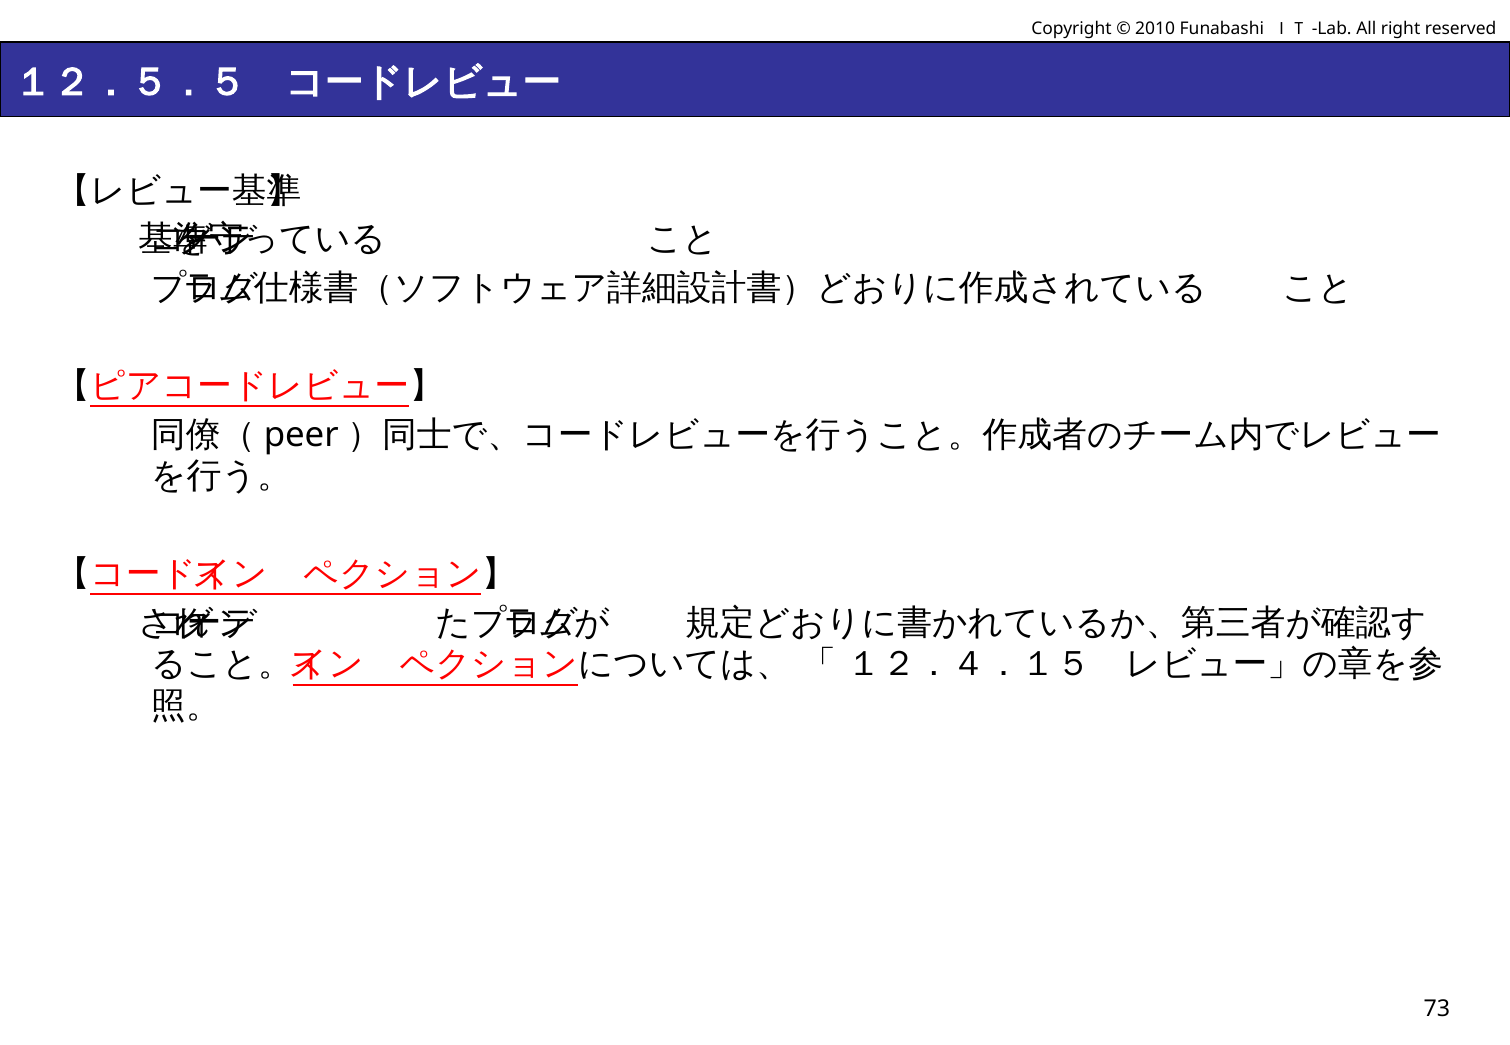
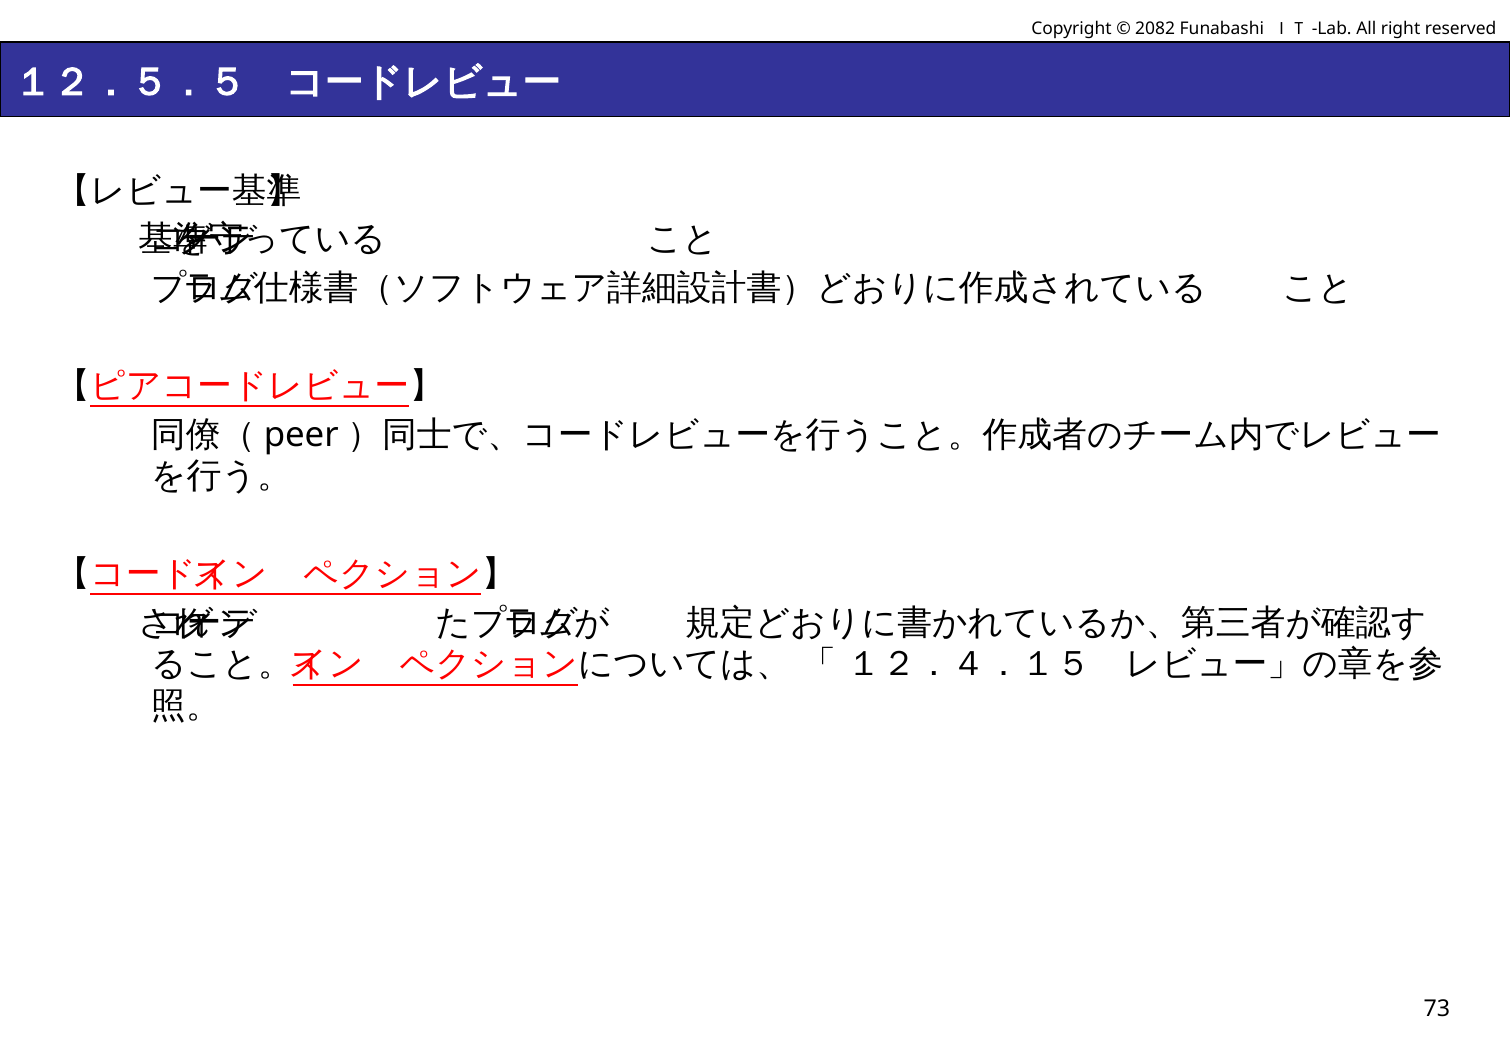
2010: 2010 -> 2082
